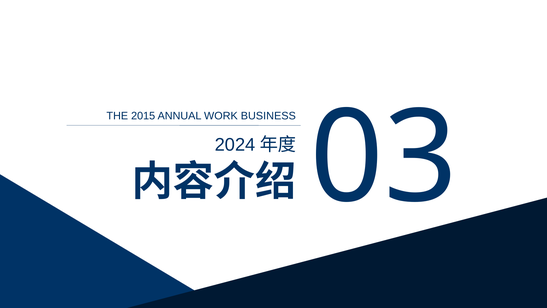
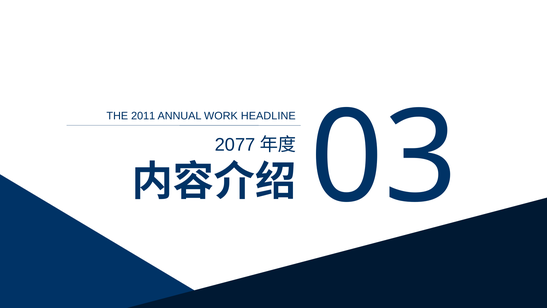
2015: 2015 -> 2011
BUSINESS: BUSINESS -> HEADLINE
2024: 2024 -> 2077
